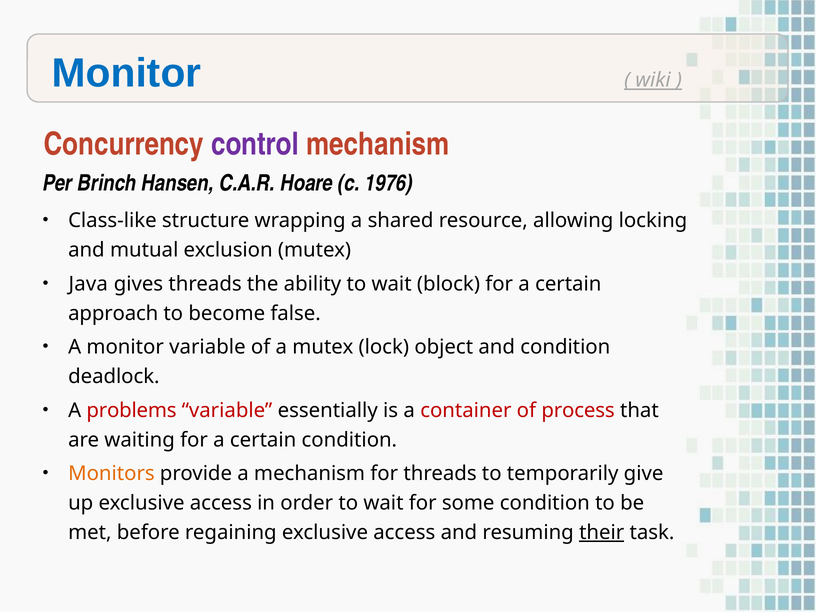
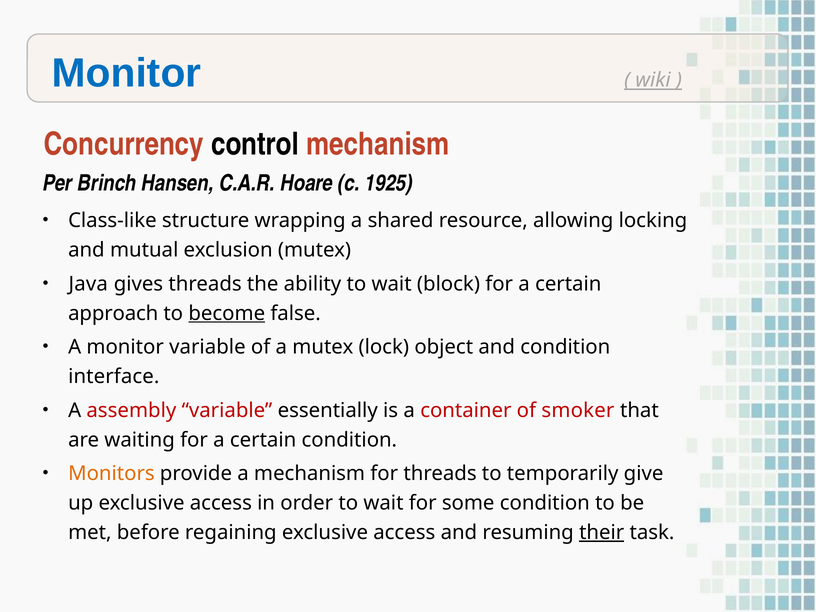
control colour: purple -> black
1976: 1976 -> 1925
become underline: none -> present
deadlock: deadlock -> interface
problems: problems -> assembly
process: process -> smoker
